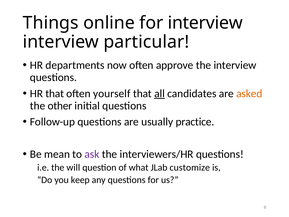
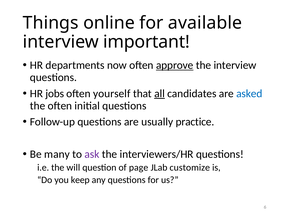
for interview: interview -> available
particular: particular -> important
approve underline: none -> present
HR that: that -> jobs
asked colour: orange -> blue
the other: other -> often
mean: mean -> many
what: what -> page
